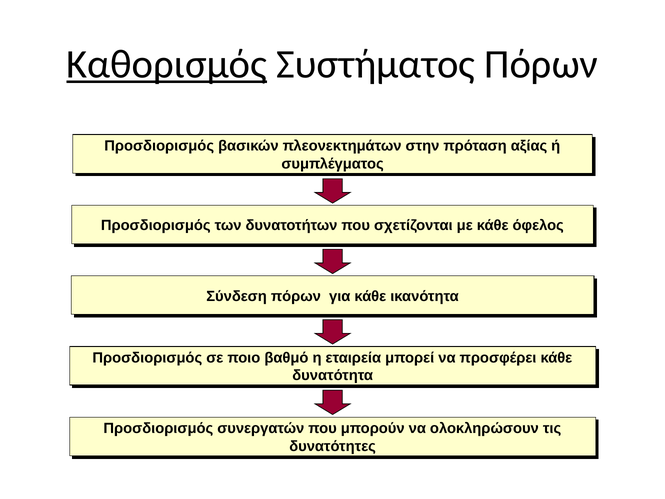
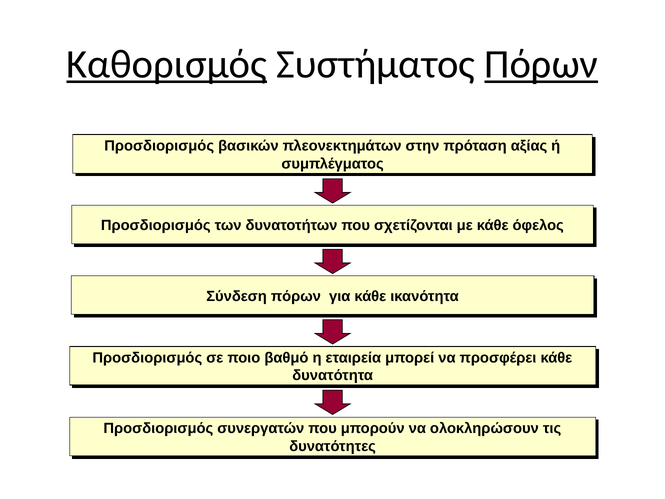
Πόρων at (541, 64) underline: none -> present
